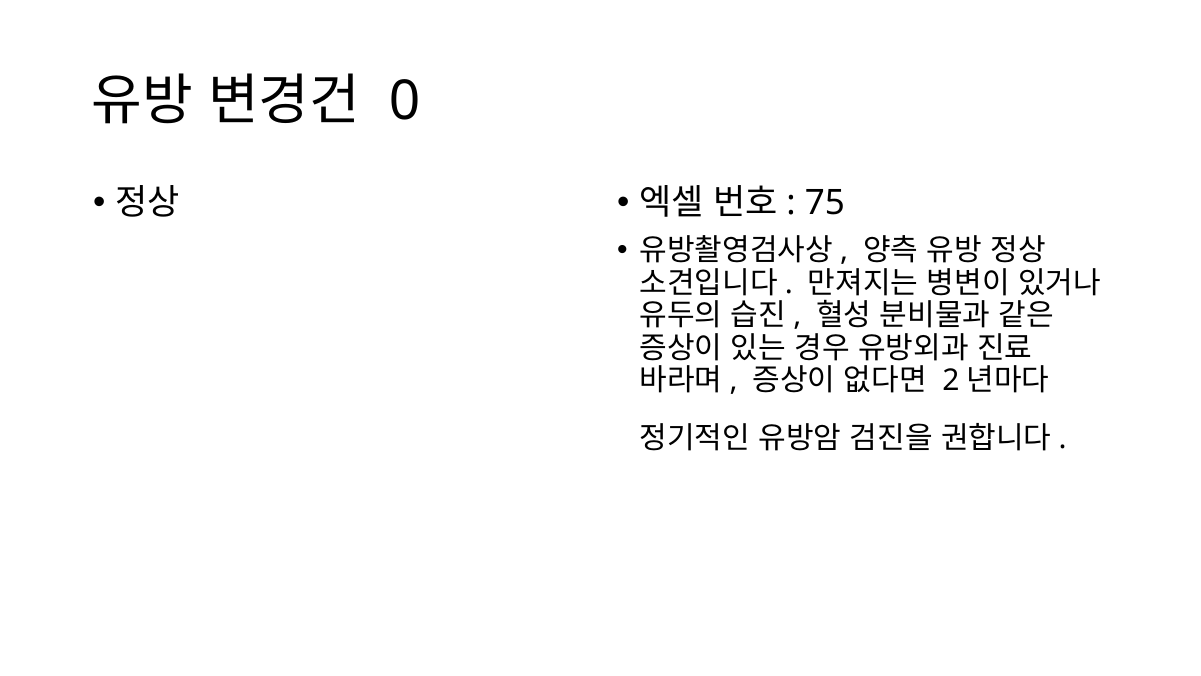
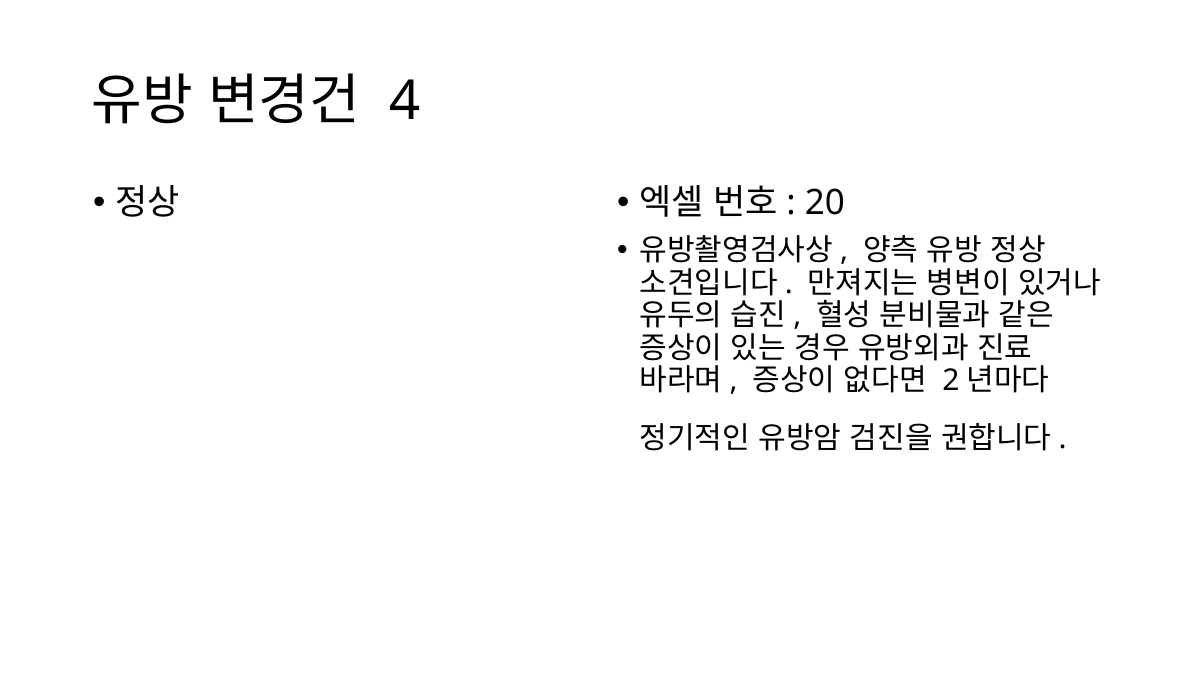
0: 0 -> 4
75: 75 -> 20
